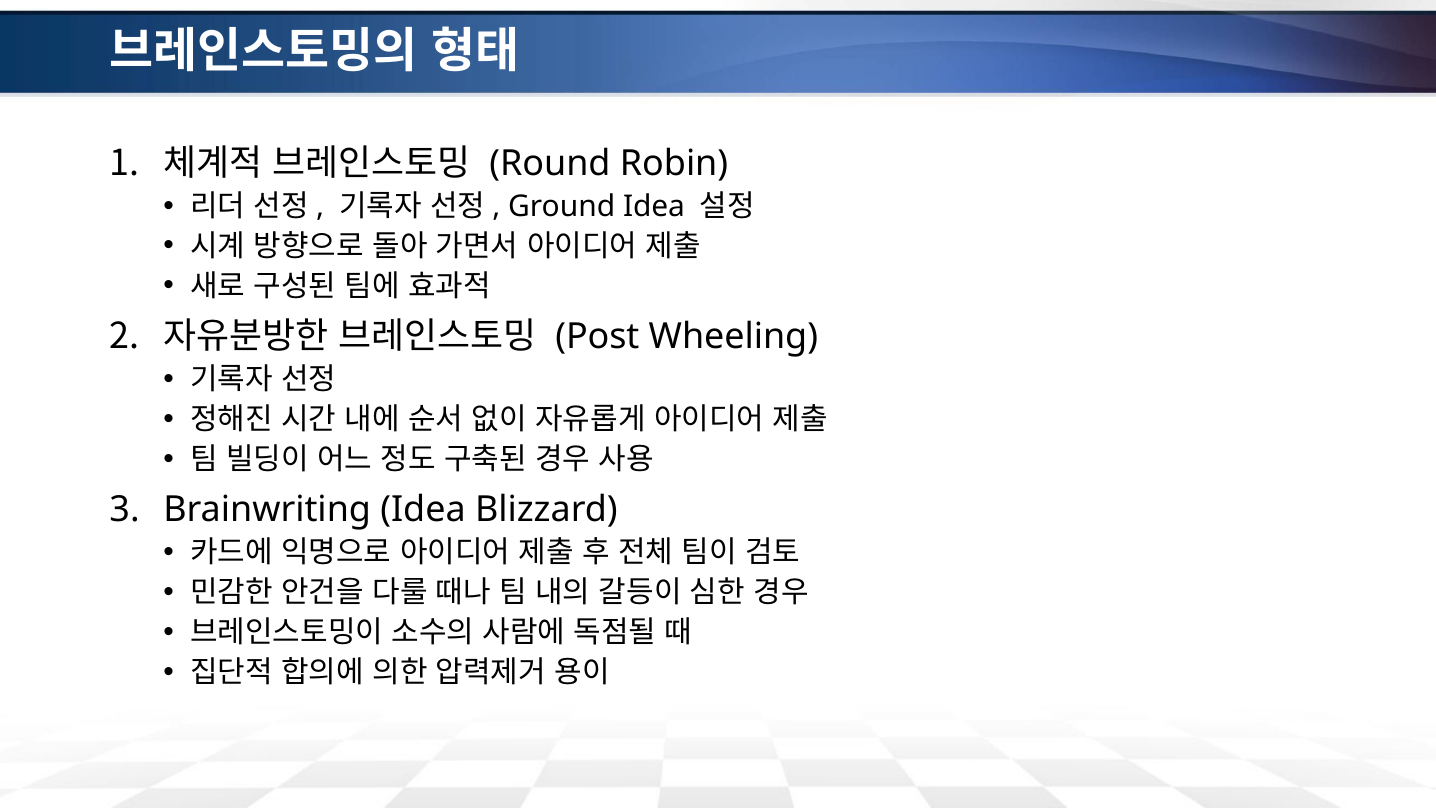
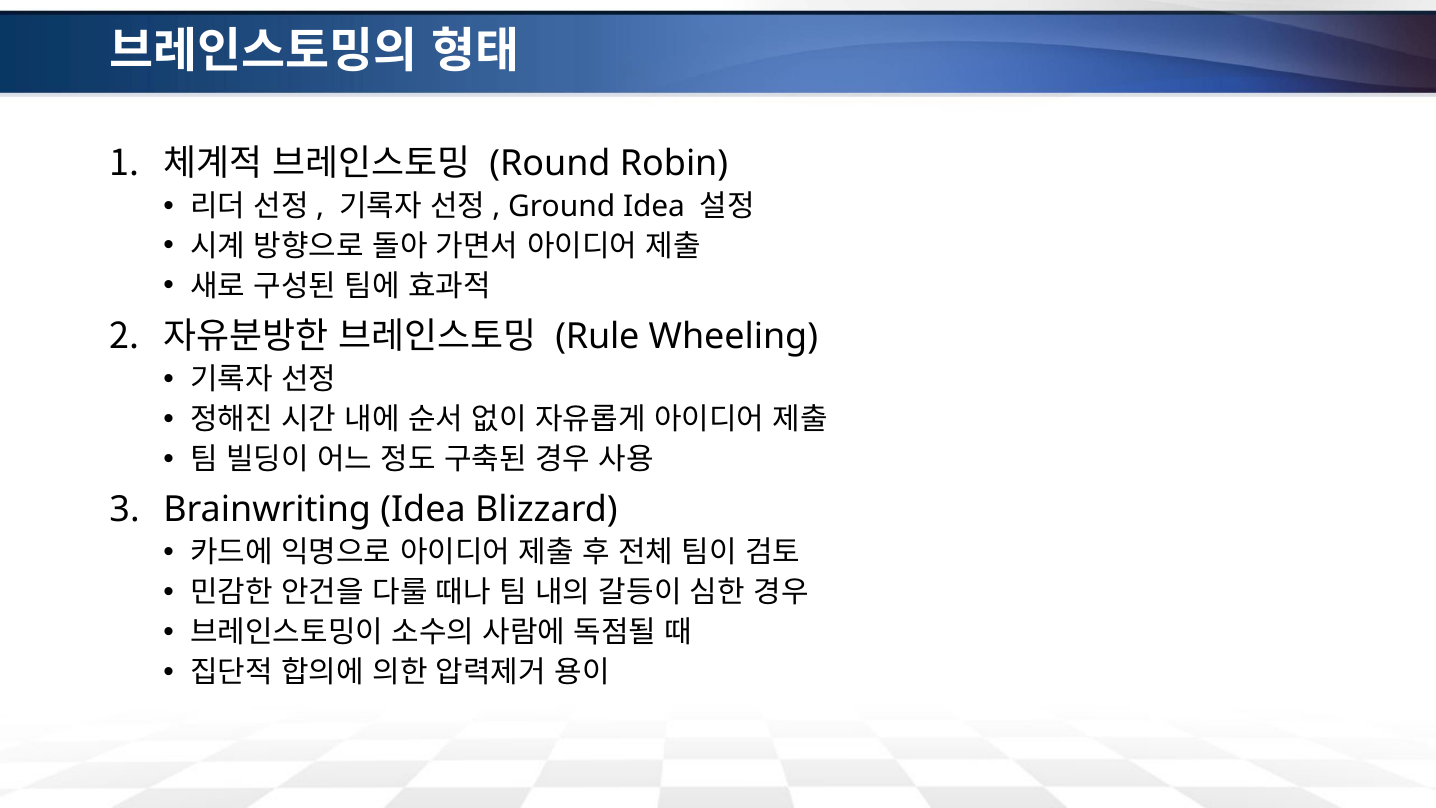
Post: Post -> Rule
